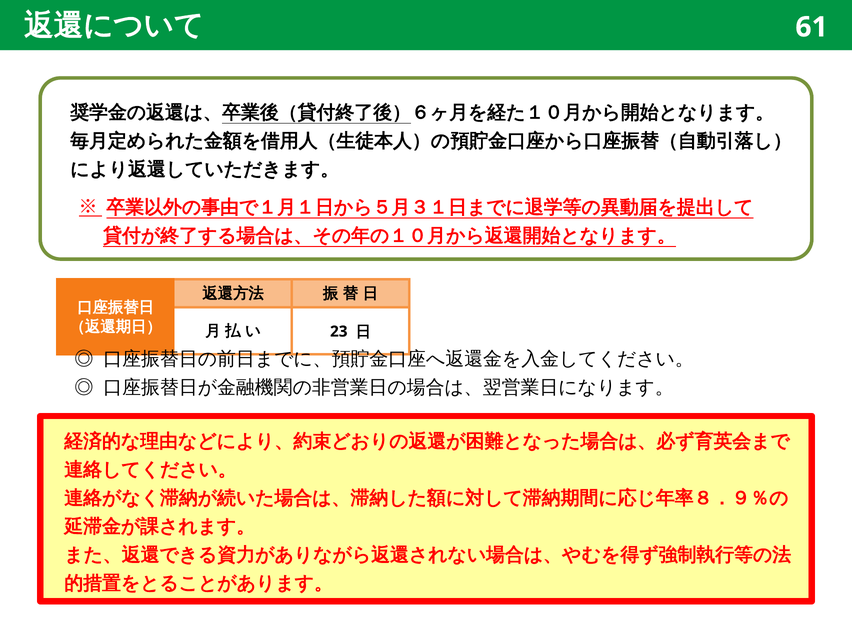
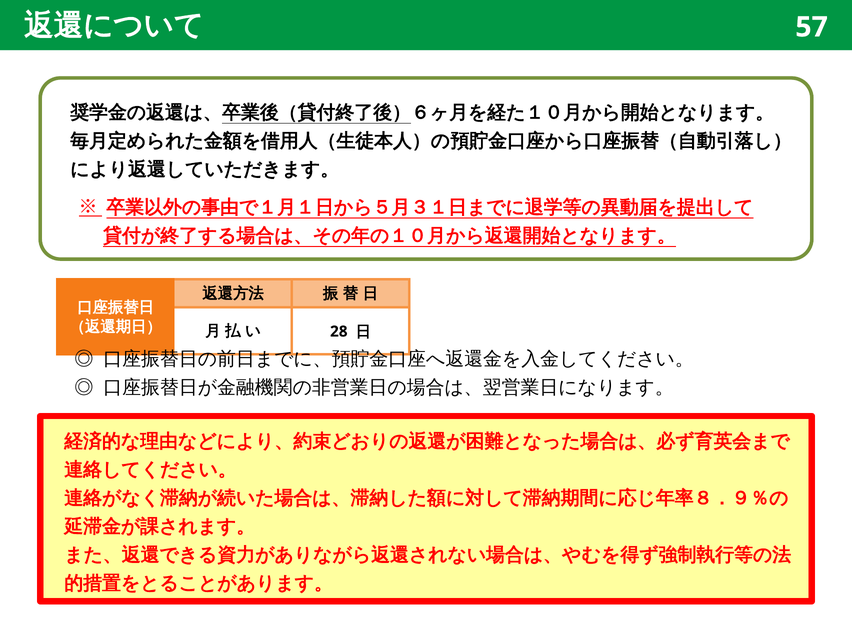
61: 61 -> 57
23: 23 -> 28
